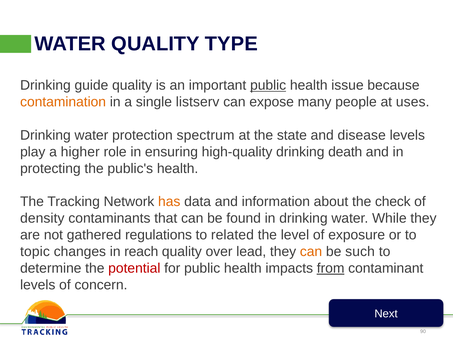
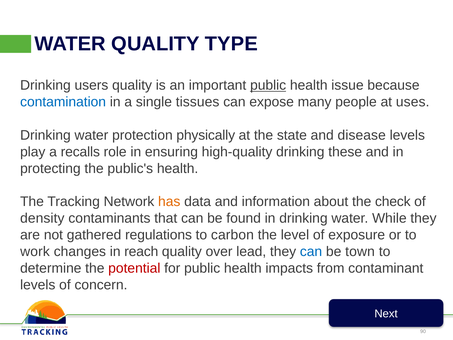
guide: guide -> users
contamination colour: orange -> blue
listserv: listserv -> tissues
spectrum: spectrum -> physically
higher: higher -> recalls
death: death -> these
related: related -> carbon
topic: topic -> work
can at (311, 251) colour: orange -> blue
such: such -> town
from underline: present -> none
